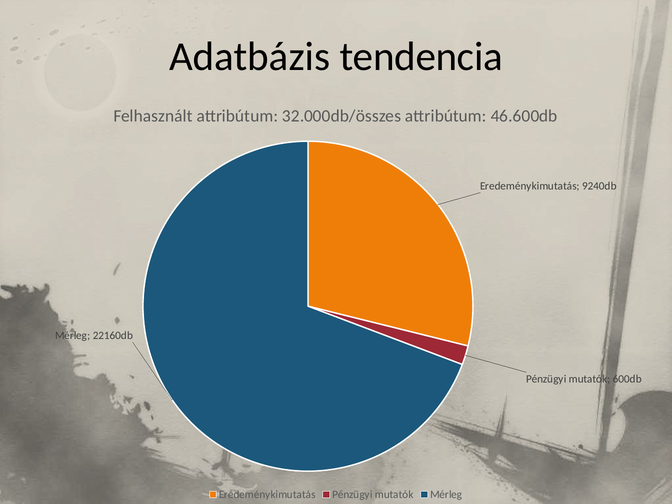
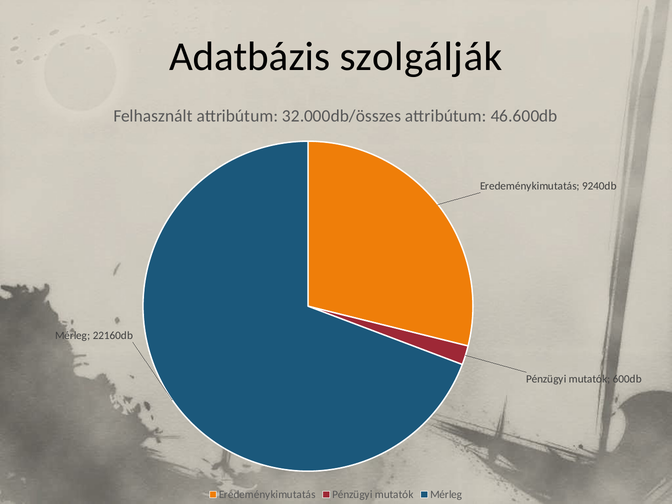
tendencia: tendencia -> szolgálják
